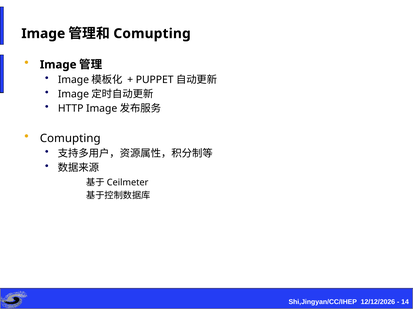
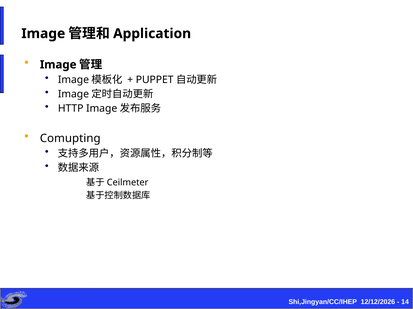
Comupting at (152, 34): Comupting -> Application
